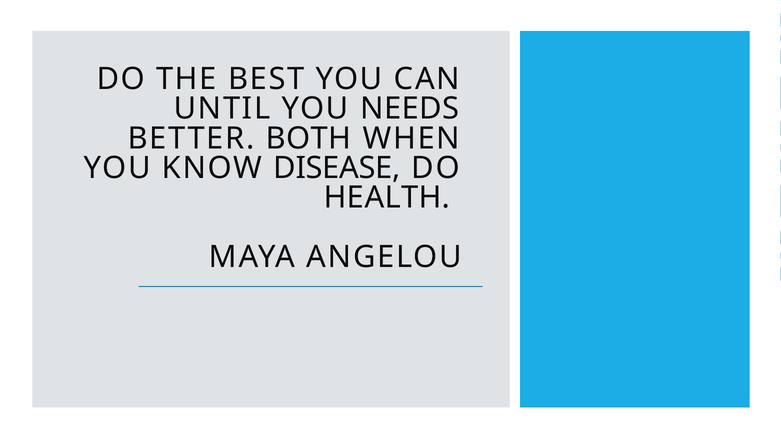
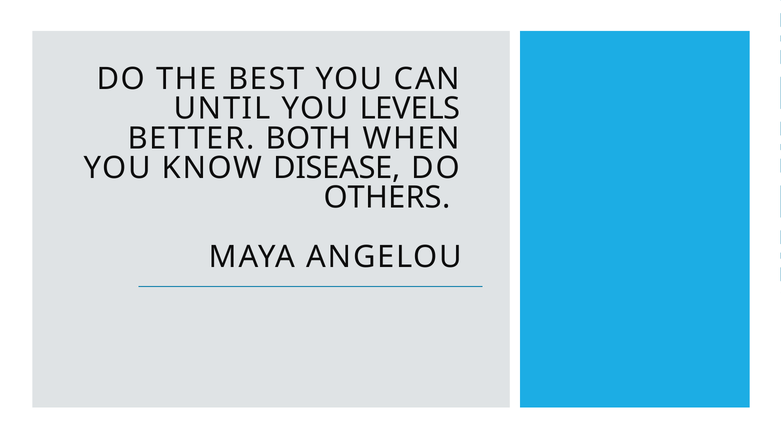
NEEDS: NEEDS -> LEVELS
HEALTH: HEALTH -> OTHERS
